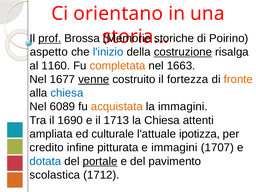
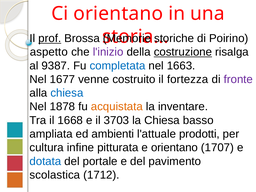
l'inizio colour: blue -> purple
1160: 1160 -> 9387
completata colour: orange -> blue
venne underline: present -> none
fronte colour: orange -> purple
6089: 6089 -> 1878
la immagini: immagini -> inventare
1690: 1690 -> 1668
1713: 1713 -> 3703
attenti: attenti -> basso
culturale: culturale -> ambienti
ipotizza: ipotizza -> prodotti
credito: credito -> cultura
e immagini: immagini -> orientano
portale underline: present -> none
